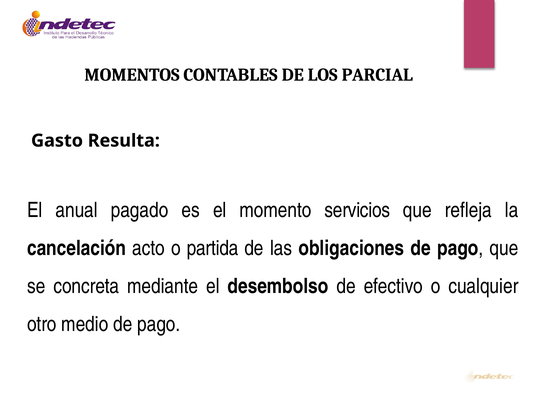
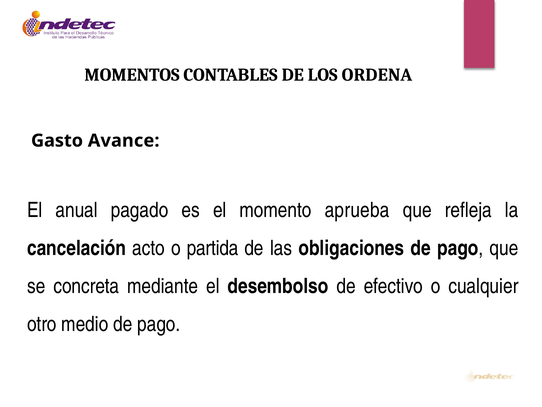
PARCIAL: PARCIAL -> ORDENA
Resulta: Resulta -> Avance
servicios: servicios -> aprueba
